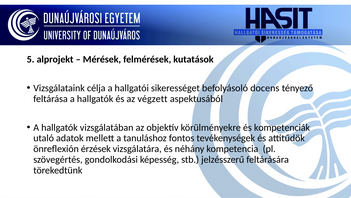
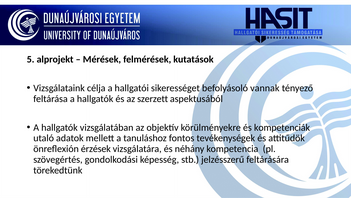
docens: docens -> vannak
végzett: végzett -> szerzett
